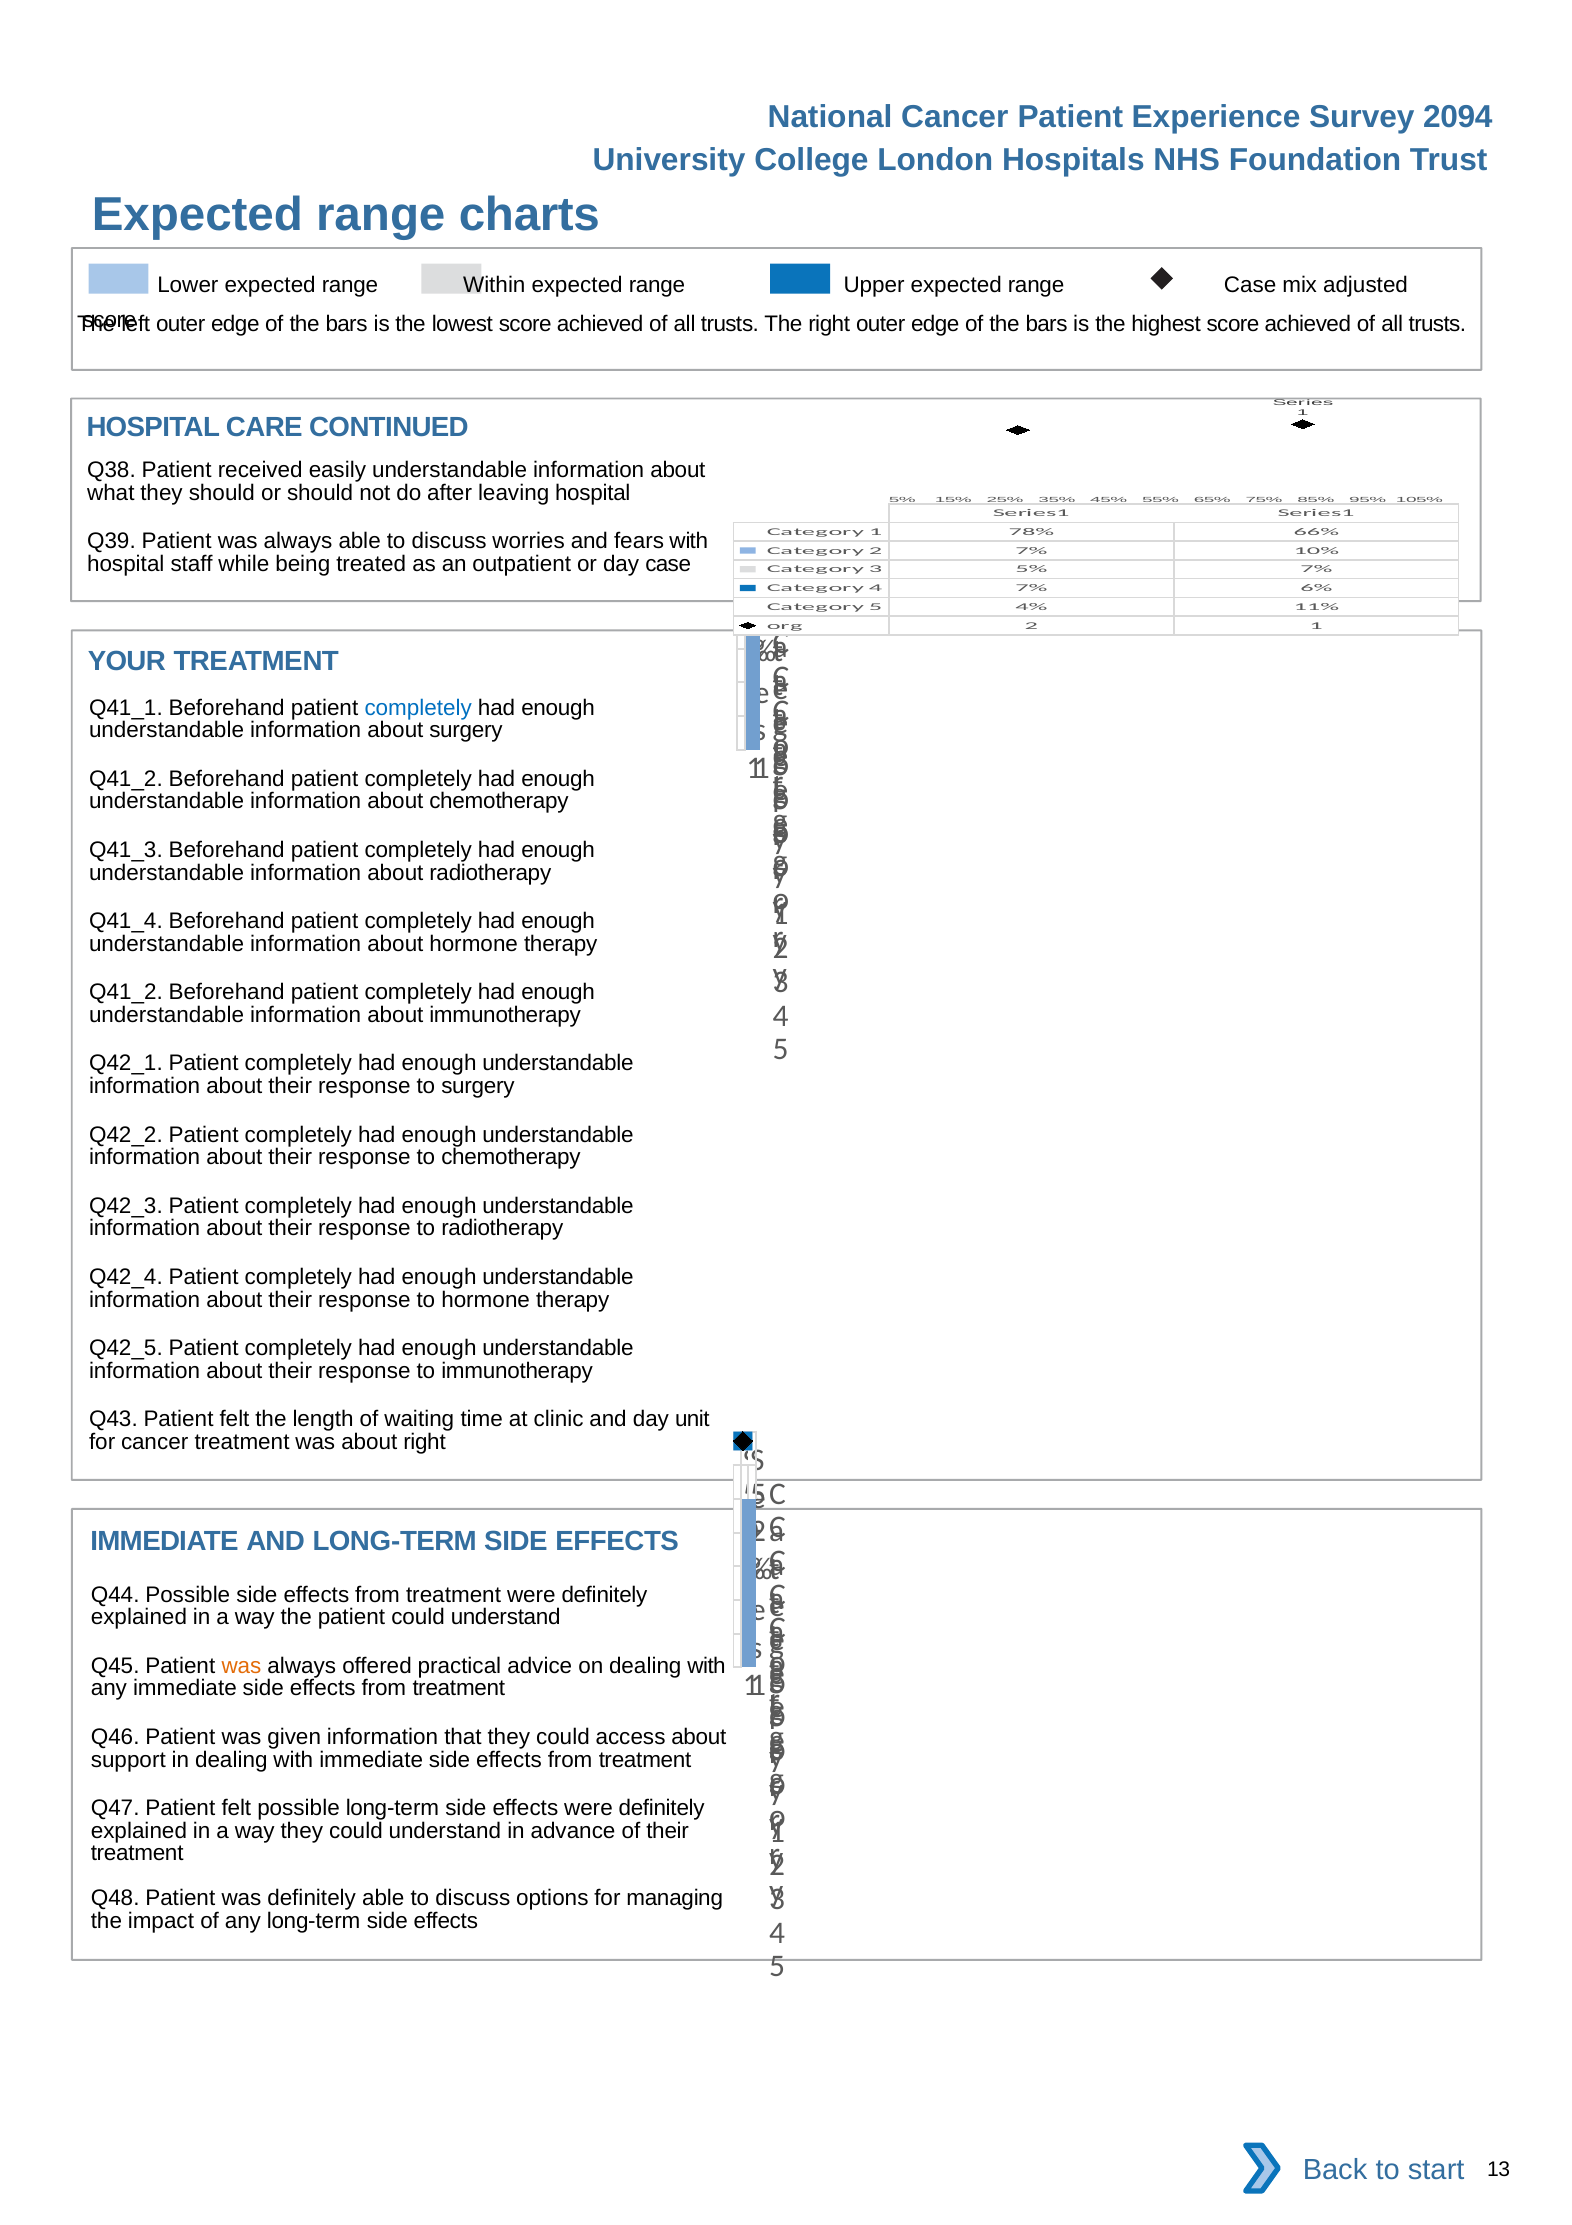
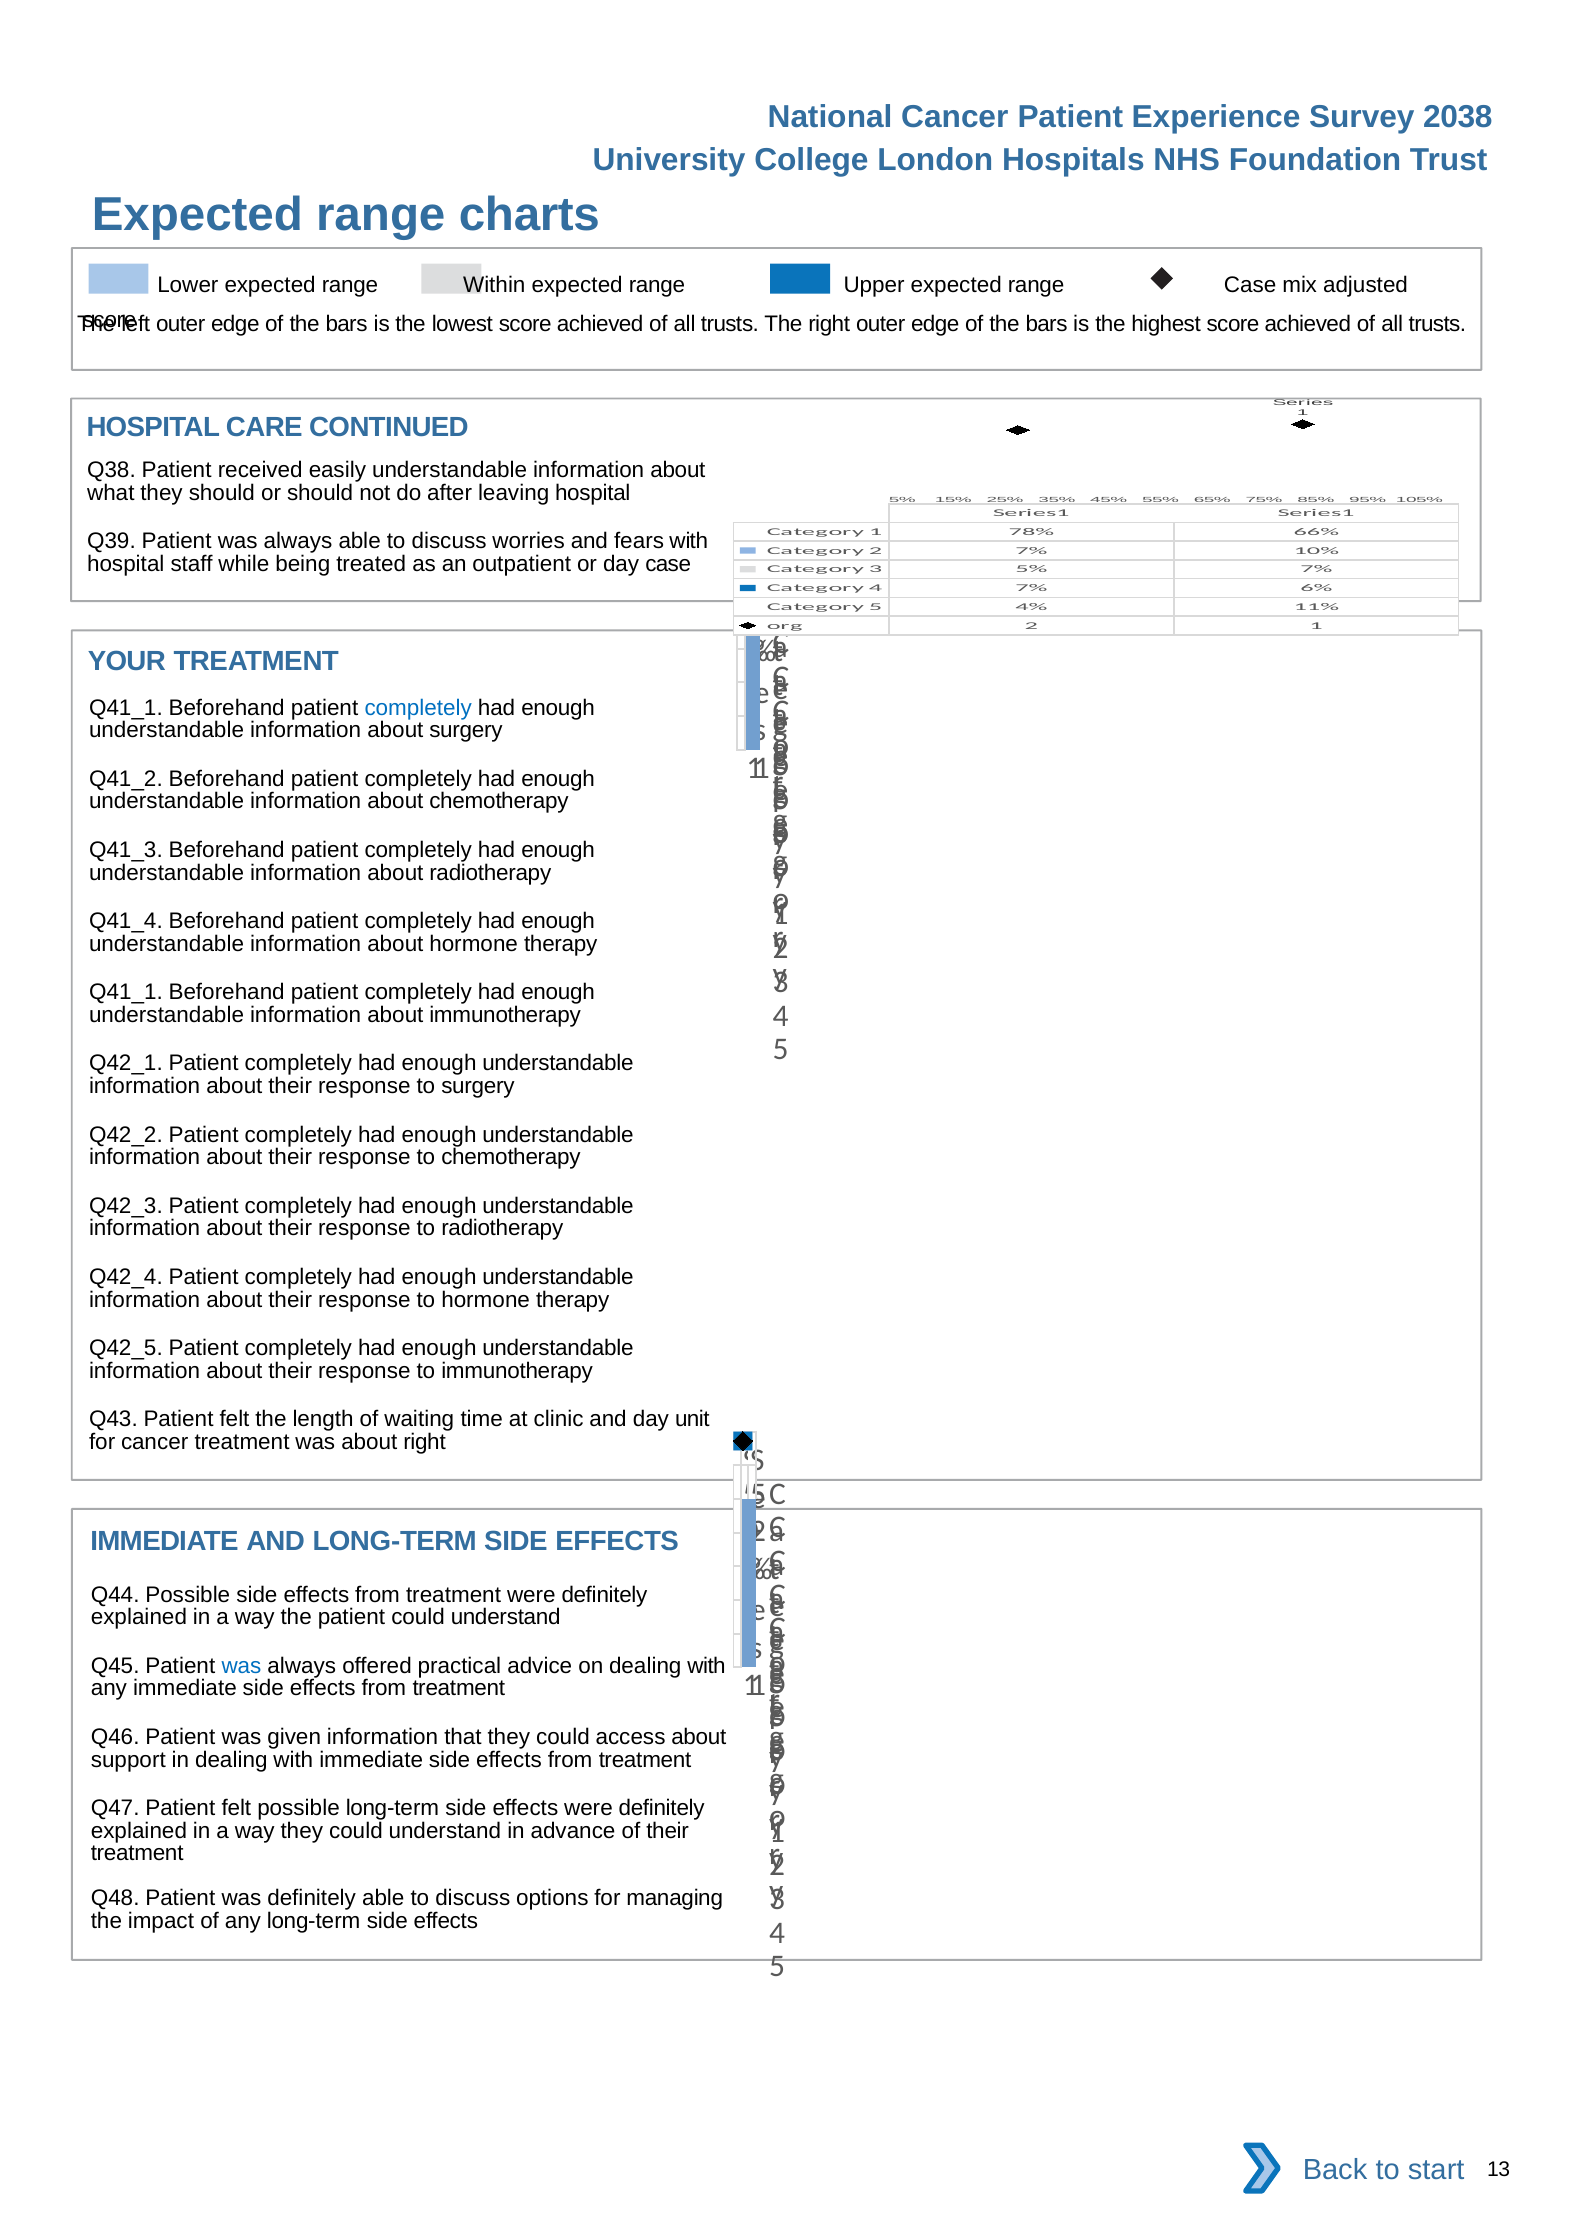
2094: 2094 -> 2038
Q41_2 at (126, 992): Q41_2 -> Q41_1
was at (241, 1666) colour: orange -> blue
